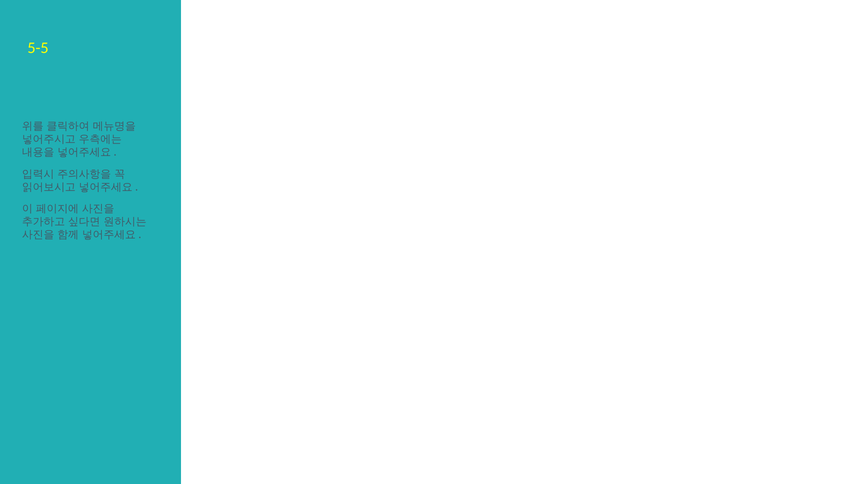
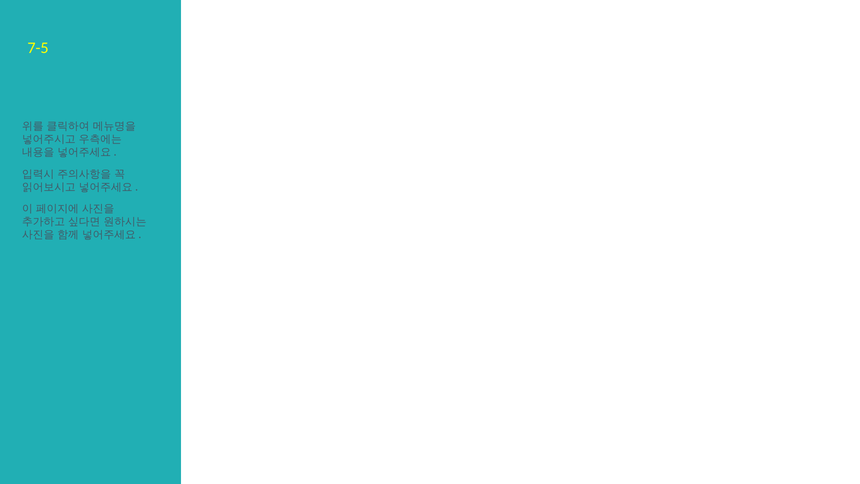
5-5: 5-5 -> 7-5
